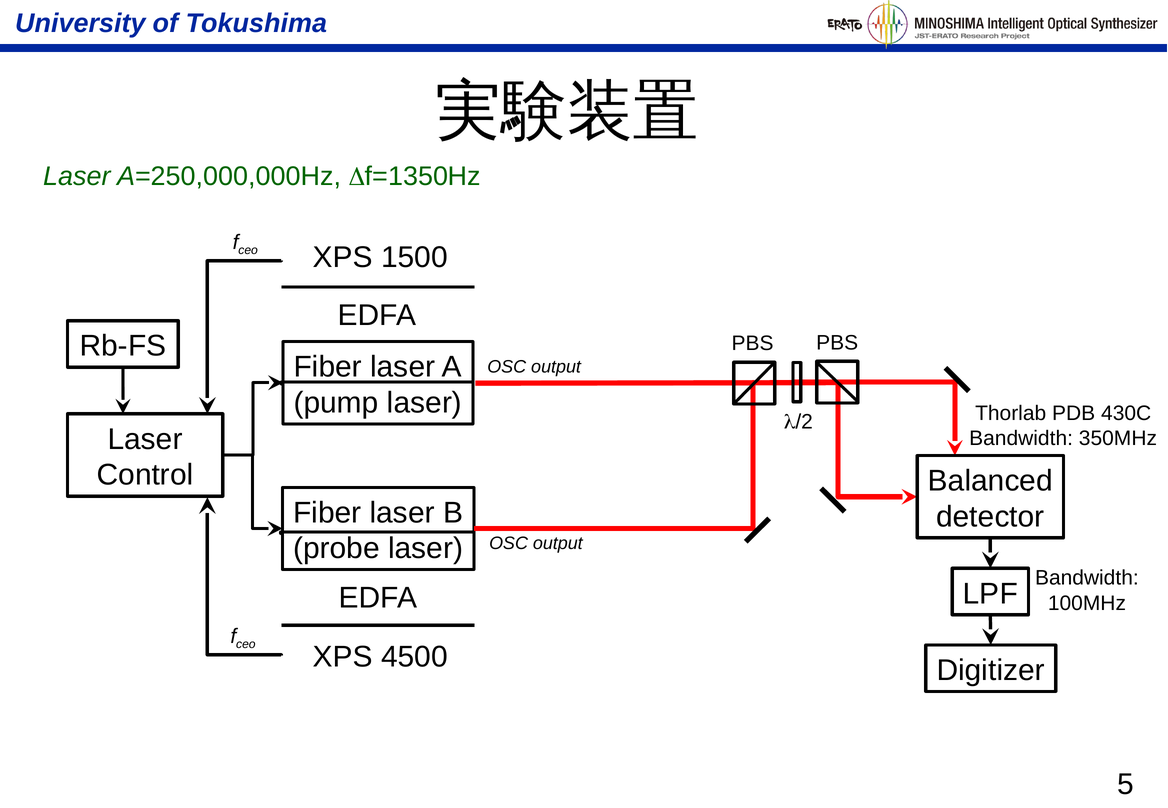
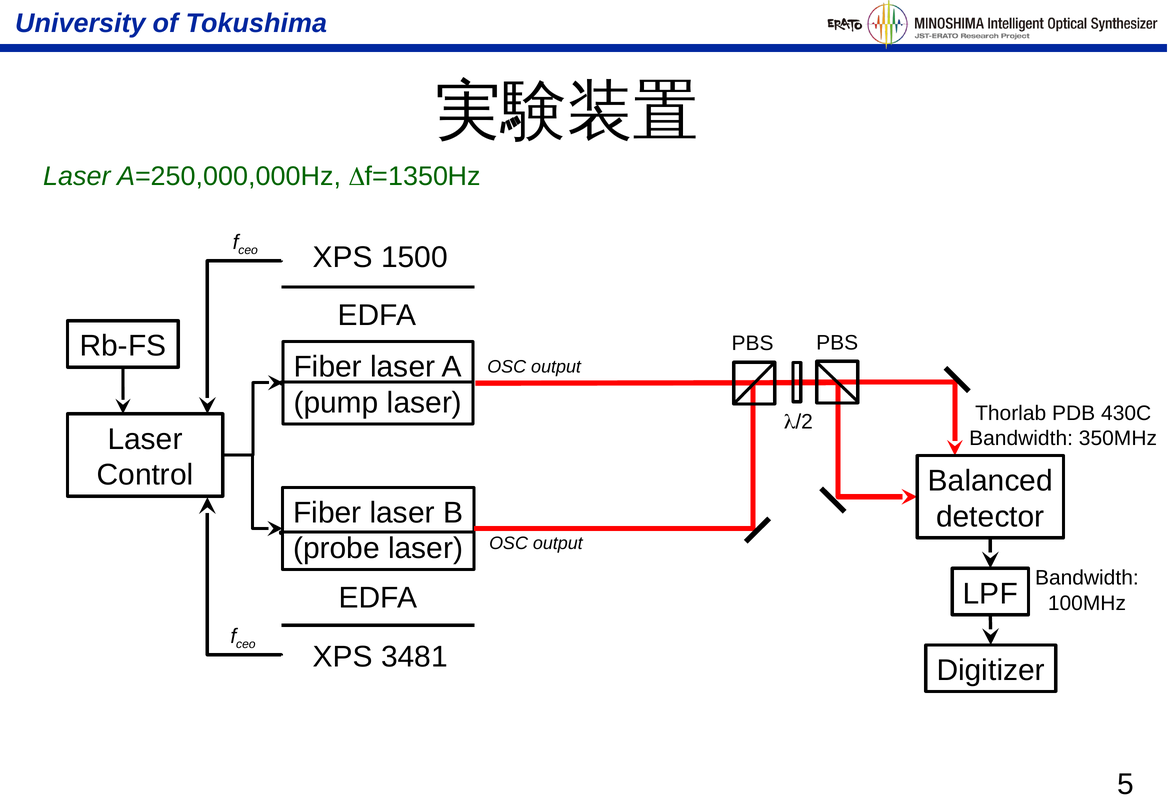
4500: 4500 -> 3481
